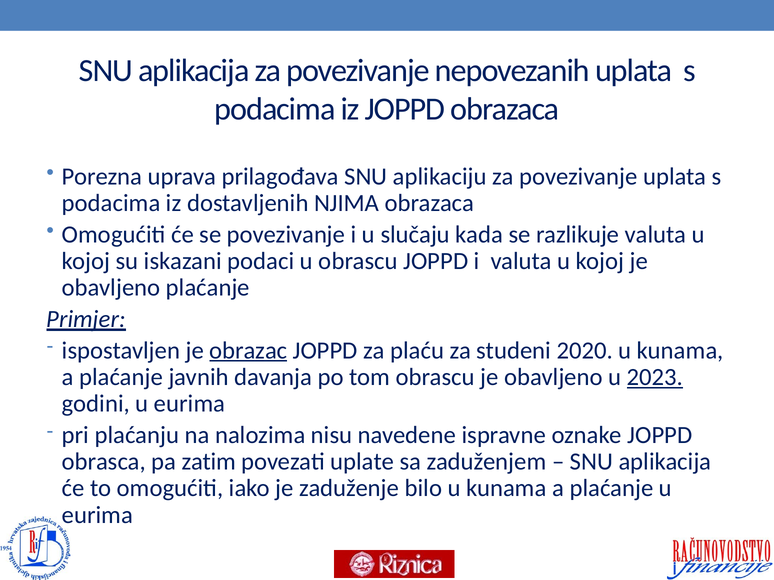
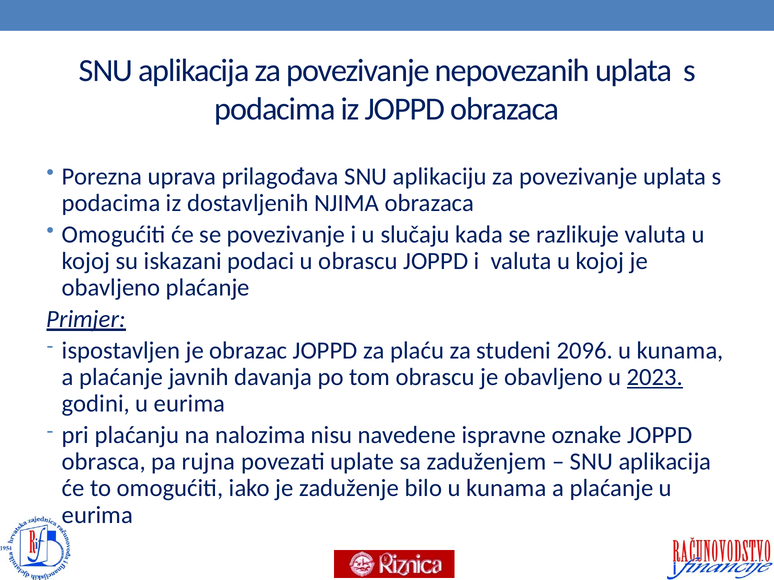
obrazac underline: present -> none
2020: 2020 -> 2096
zatim: zatim -> rujna
